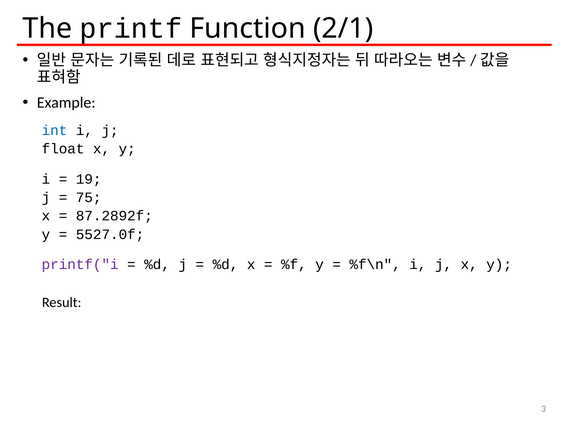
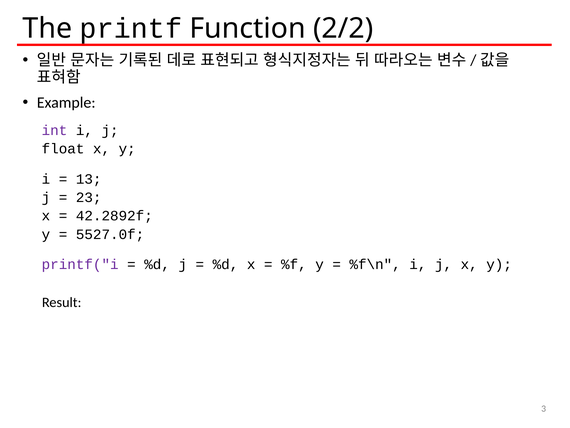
2/1: 2/1 -> 2/2
int colour: blue -> purple
19: 19 -> 13
75: 75 -> 23
87.2892f: 87.2892f -> 42.2892f
